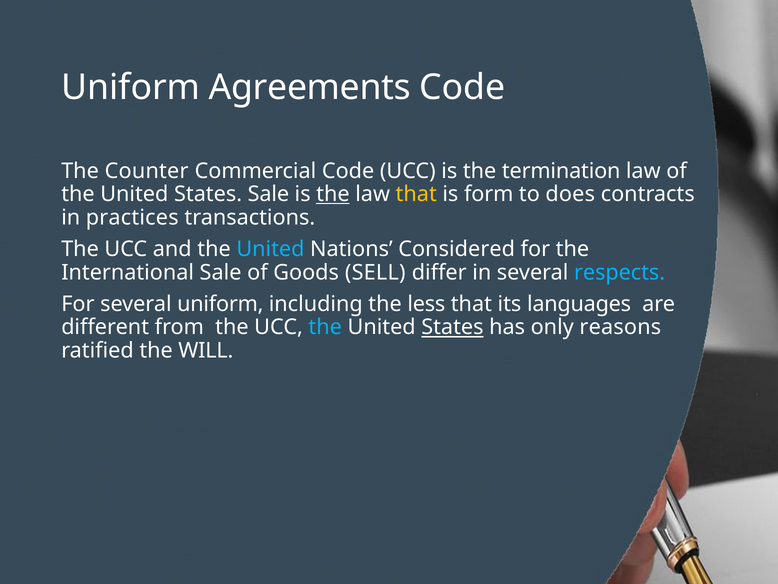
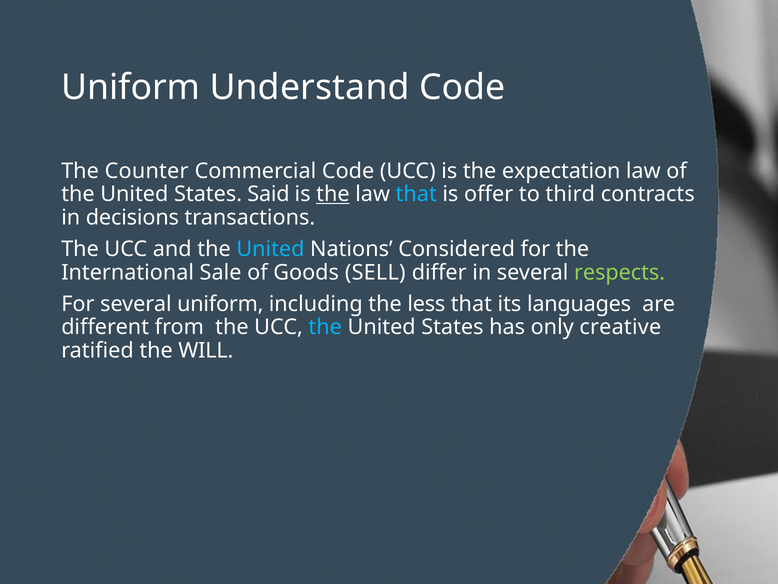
Agreements: Agreements -> Understand
termination: termination -> expectation
States Sale: Sale -> Said
that at (416, 194) colour: yellow -> light blue
form: form -> offer
does: does -> third
practices: practices -> decisions
respects colour: light blue -> light green
States at (452, 327) underline: present -> none
reasons: reasons -> creative
